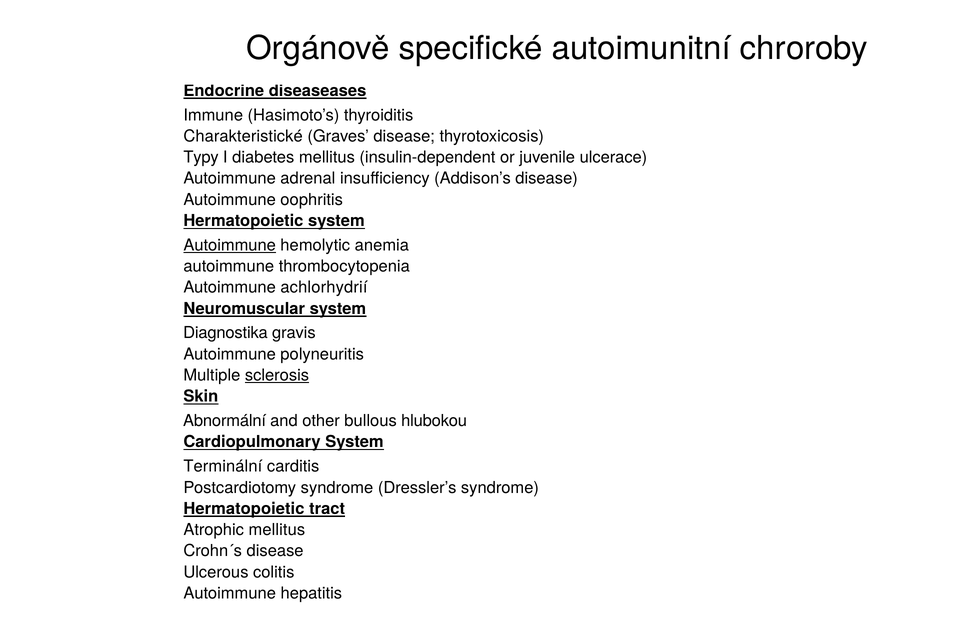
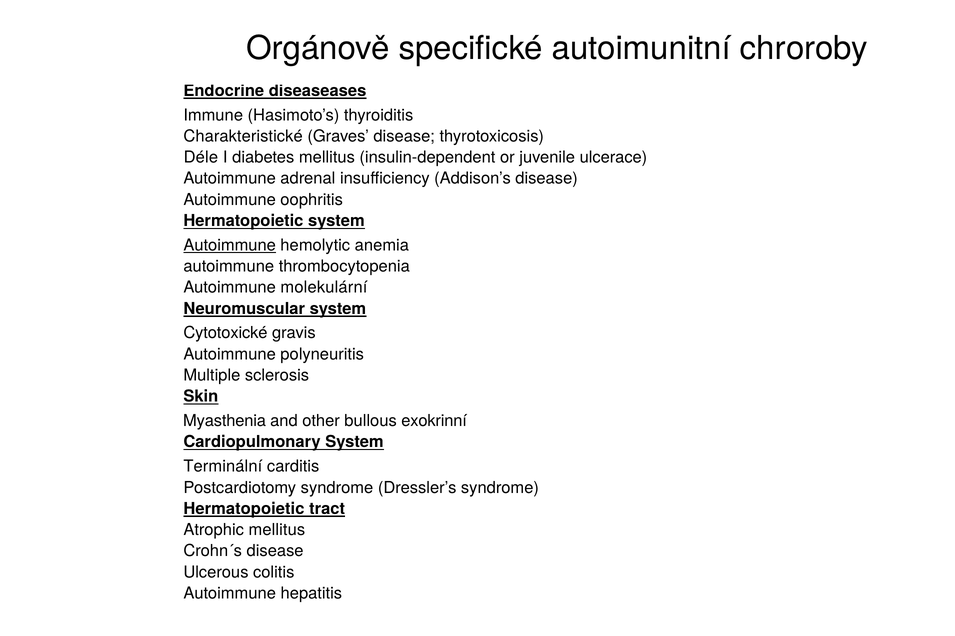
Typy: Typy -> Déle
achlorhydrií: achlorhydrií -> molekulární
Diagnostika: Diagnostika -> Cytotoxické
sclerosis underline: present -> none
Abnormální: Abnormální -> Myasthenia
hlubokou: hlubokou -> exokrinní
